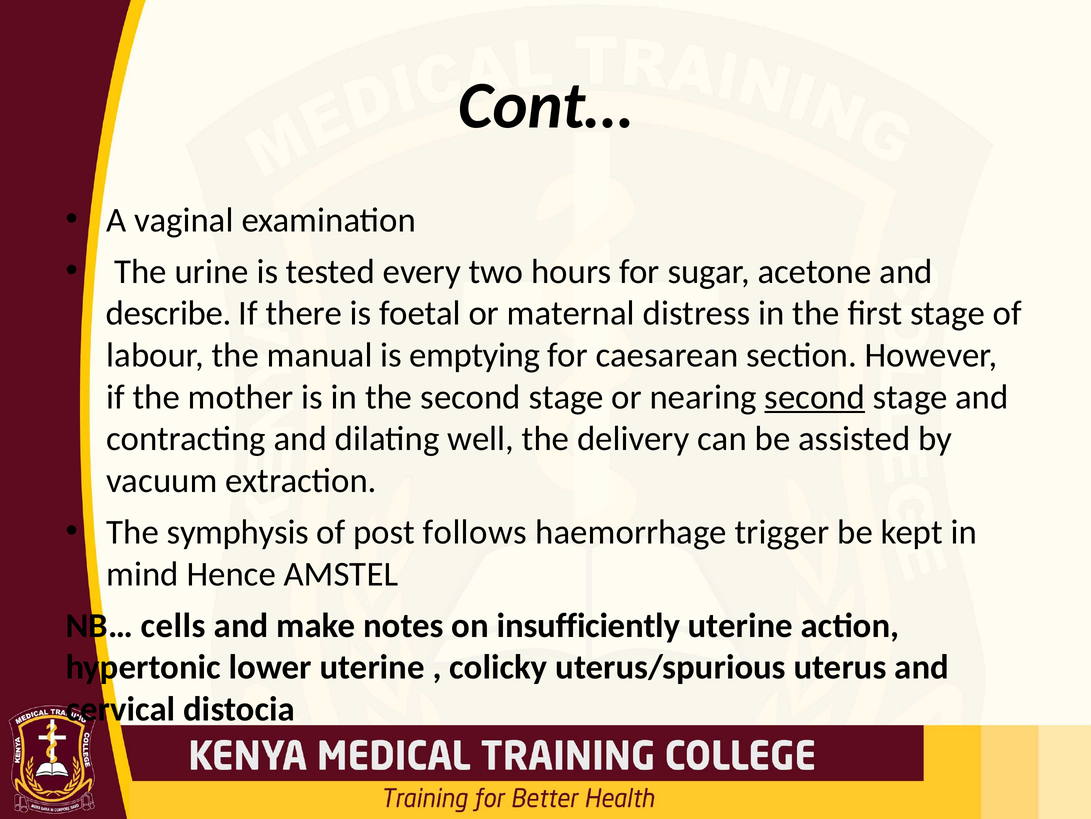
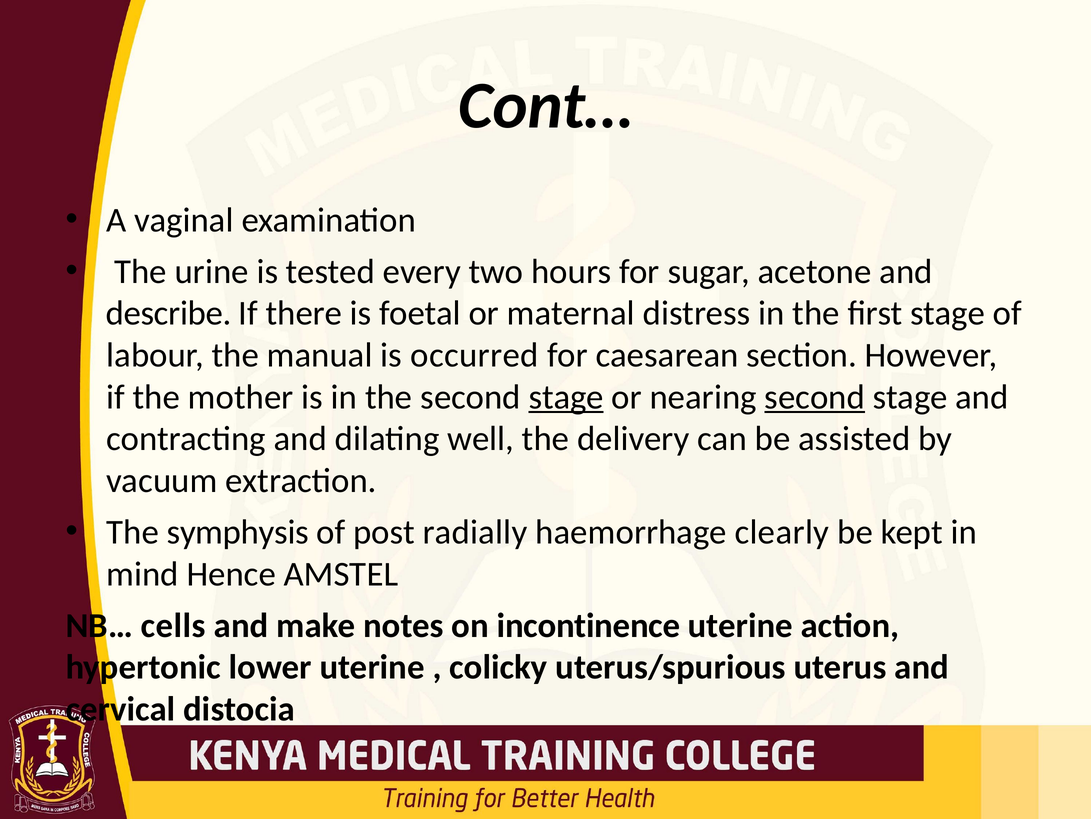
emptying: emptying -> occurred
stage at (566, 397) underline: none -> present
follows: follows -> radially
trigger: trigger -> clearly
insufficiently: insufficiently -> incontinence
